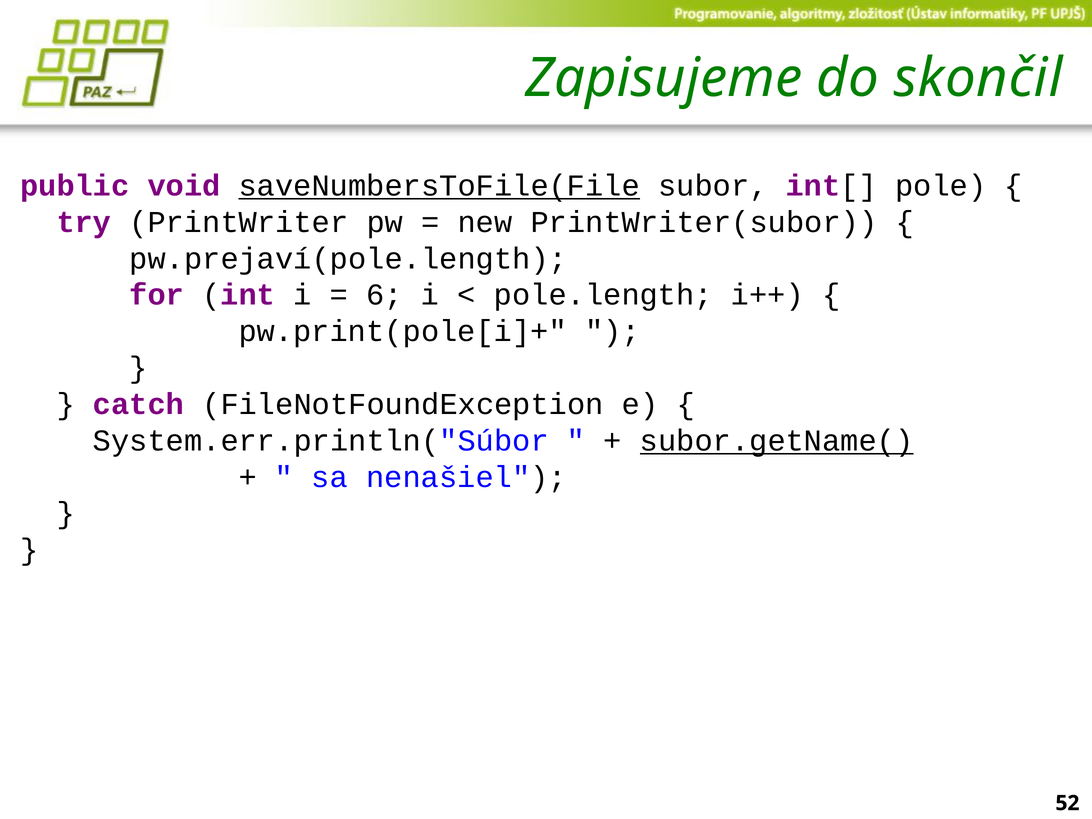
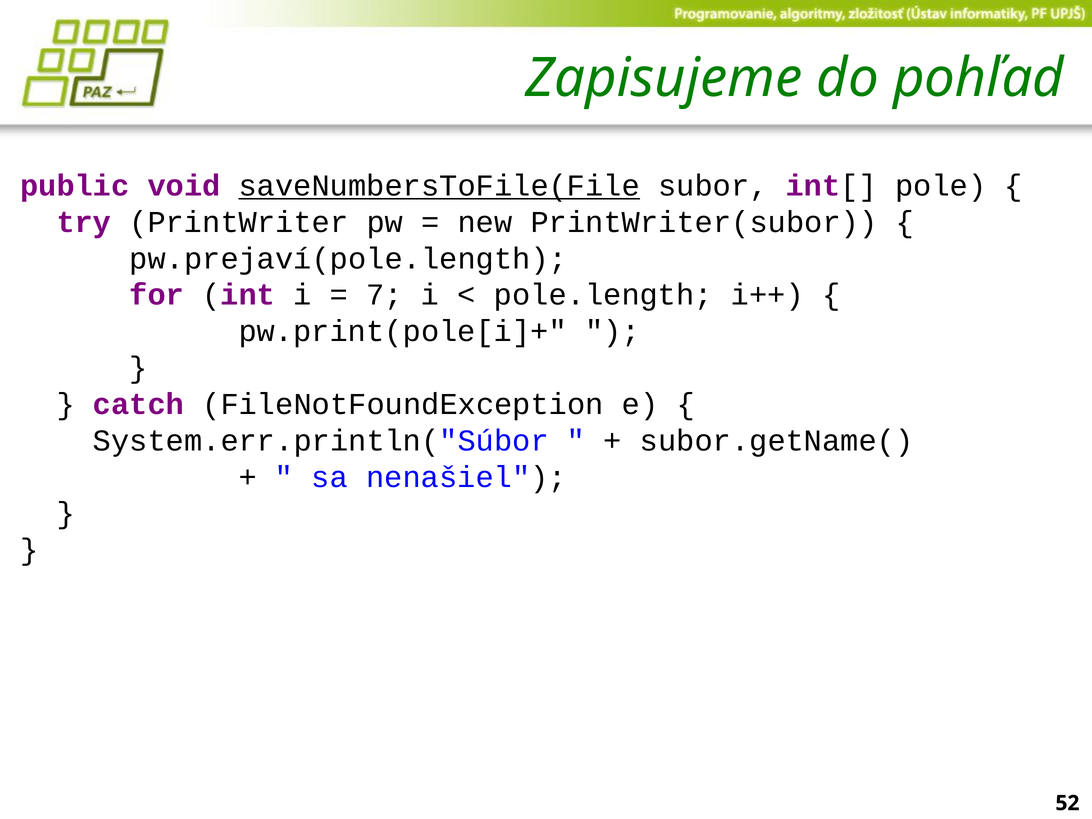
skončil: skončil -> pohľad
6: 6 -> 7
subor.getName( underline: present -> none
